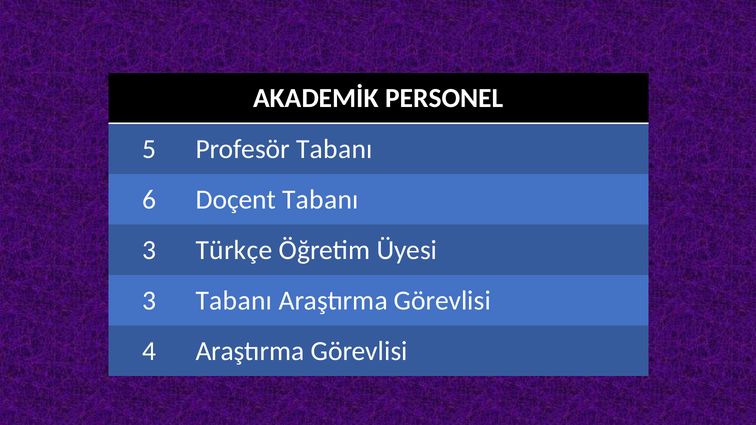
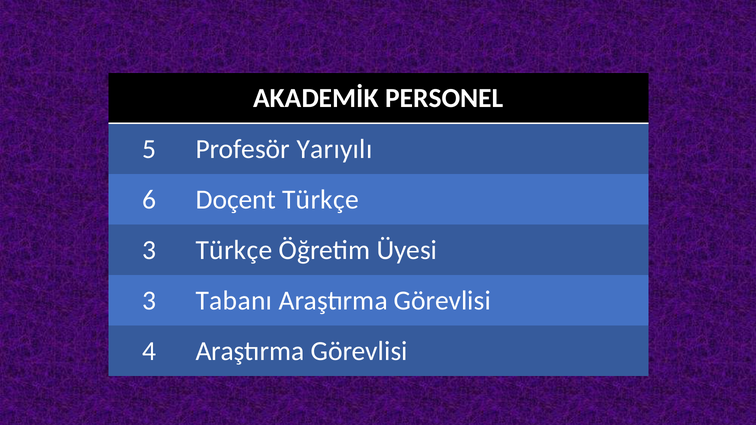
Profesör Tabanı: Tabanı -> Yarıyılı
Doçent Tabanı: Tabanı -> Türkçe
